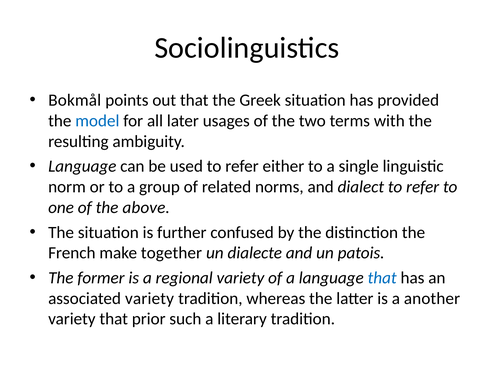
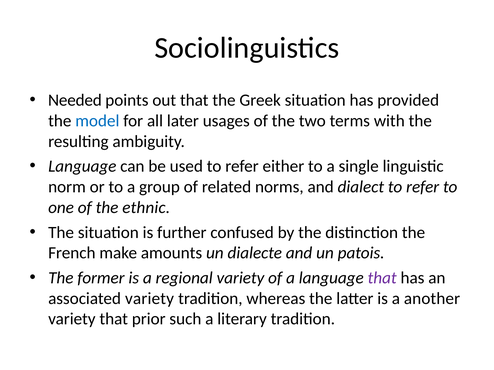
Bokmål: Bokmål -> Needed
above: above -> ethnic
together: together -> amounts
that at (382, 278) colour: blue -> purple
